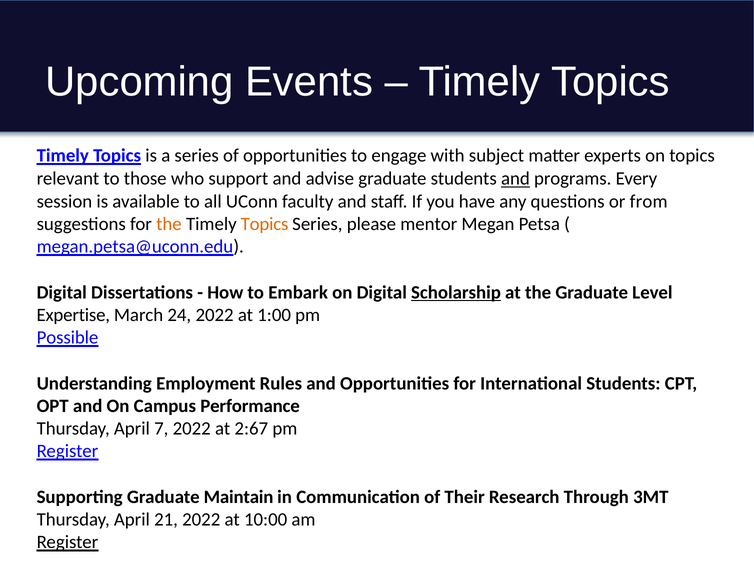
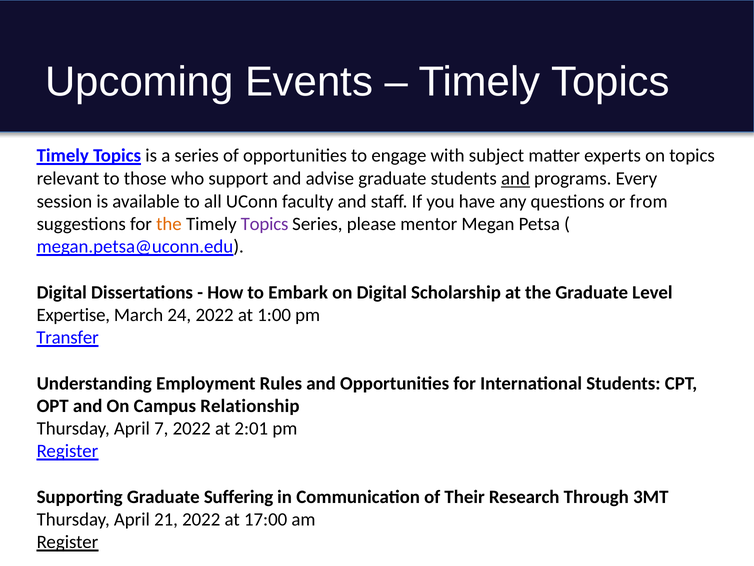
Topics at (265, 224) colour: orange -> purple
Scholarship underline: present -> none
Possible: Possible -> Transfer
Performance: Performance -> Relationship
2:67: 2:67 -> 2:01
Maintain: Maintain -> Suffering
10:00: 10:00 -> 17:00
